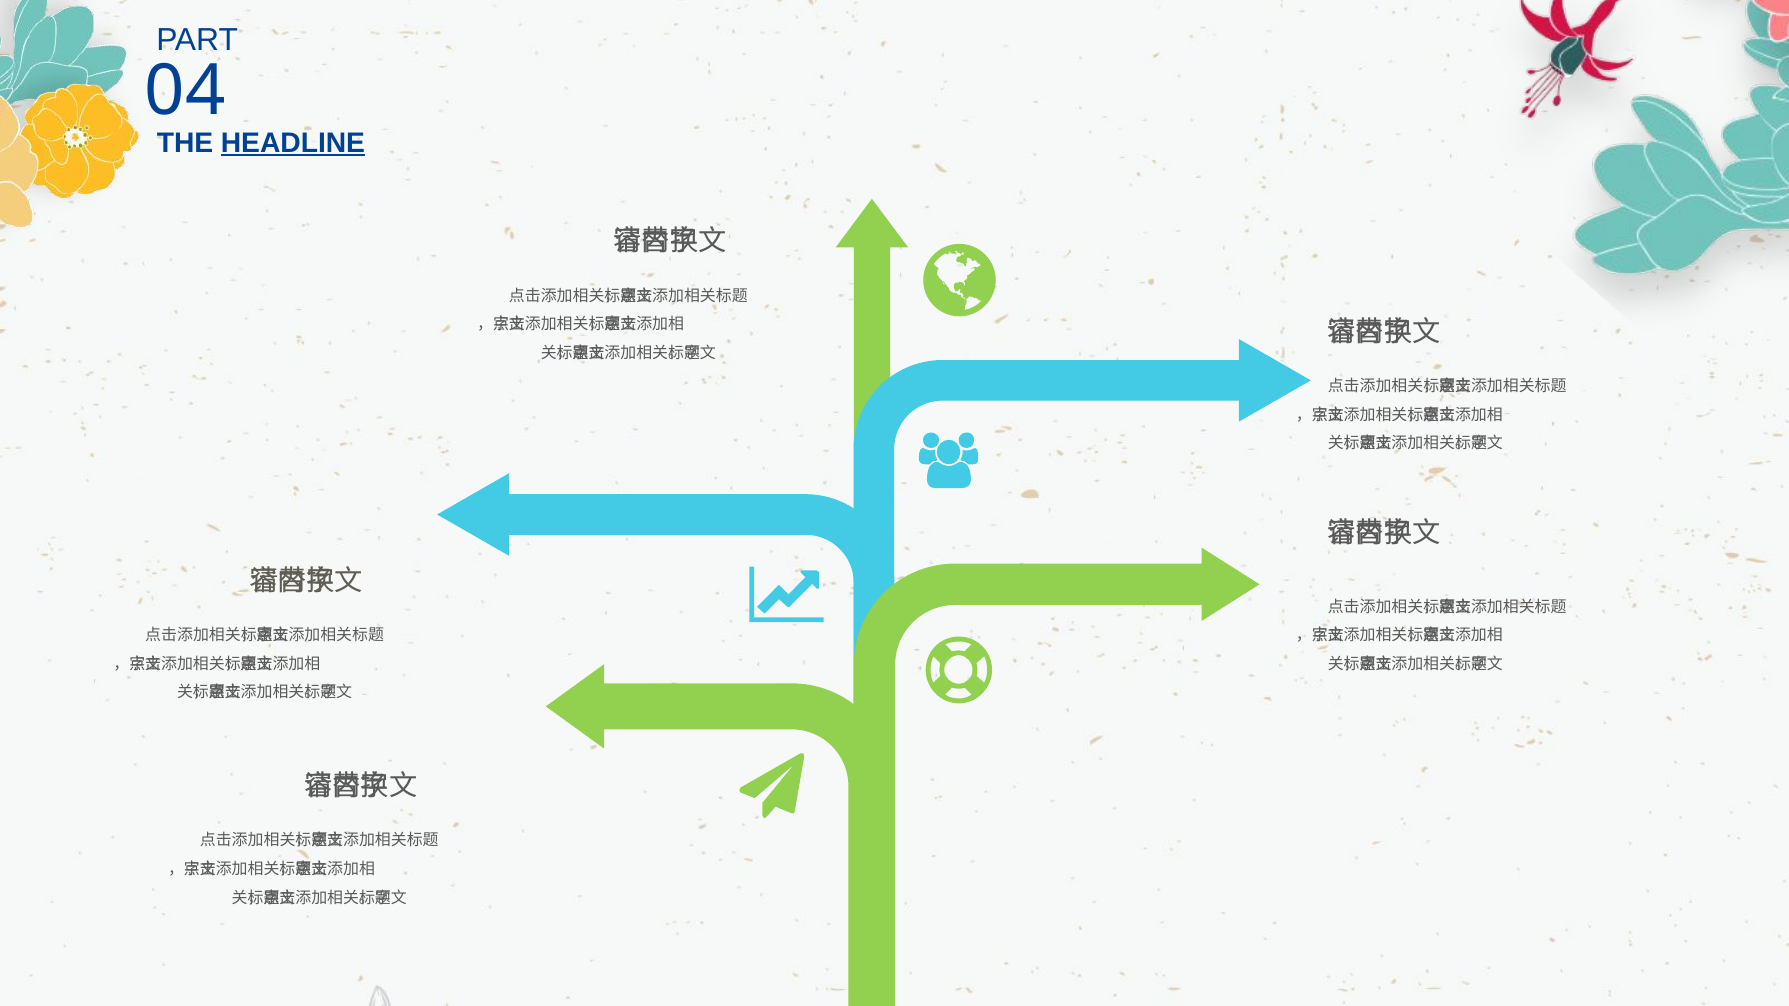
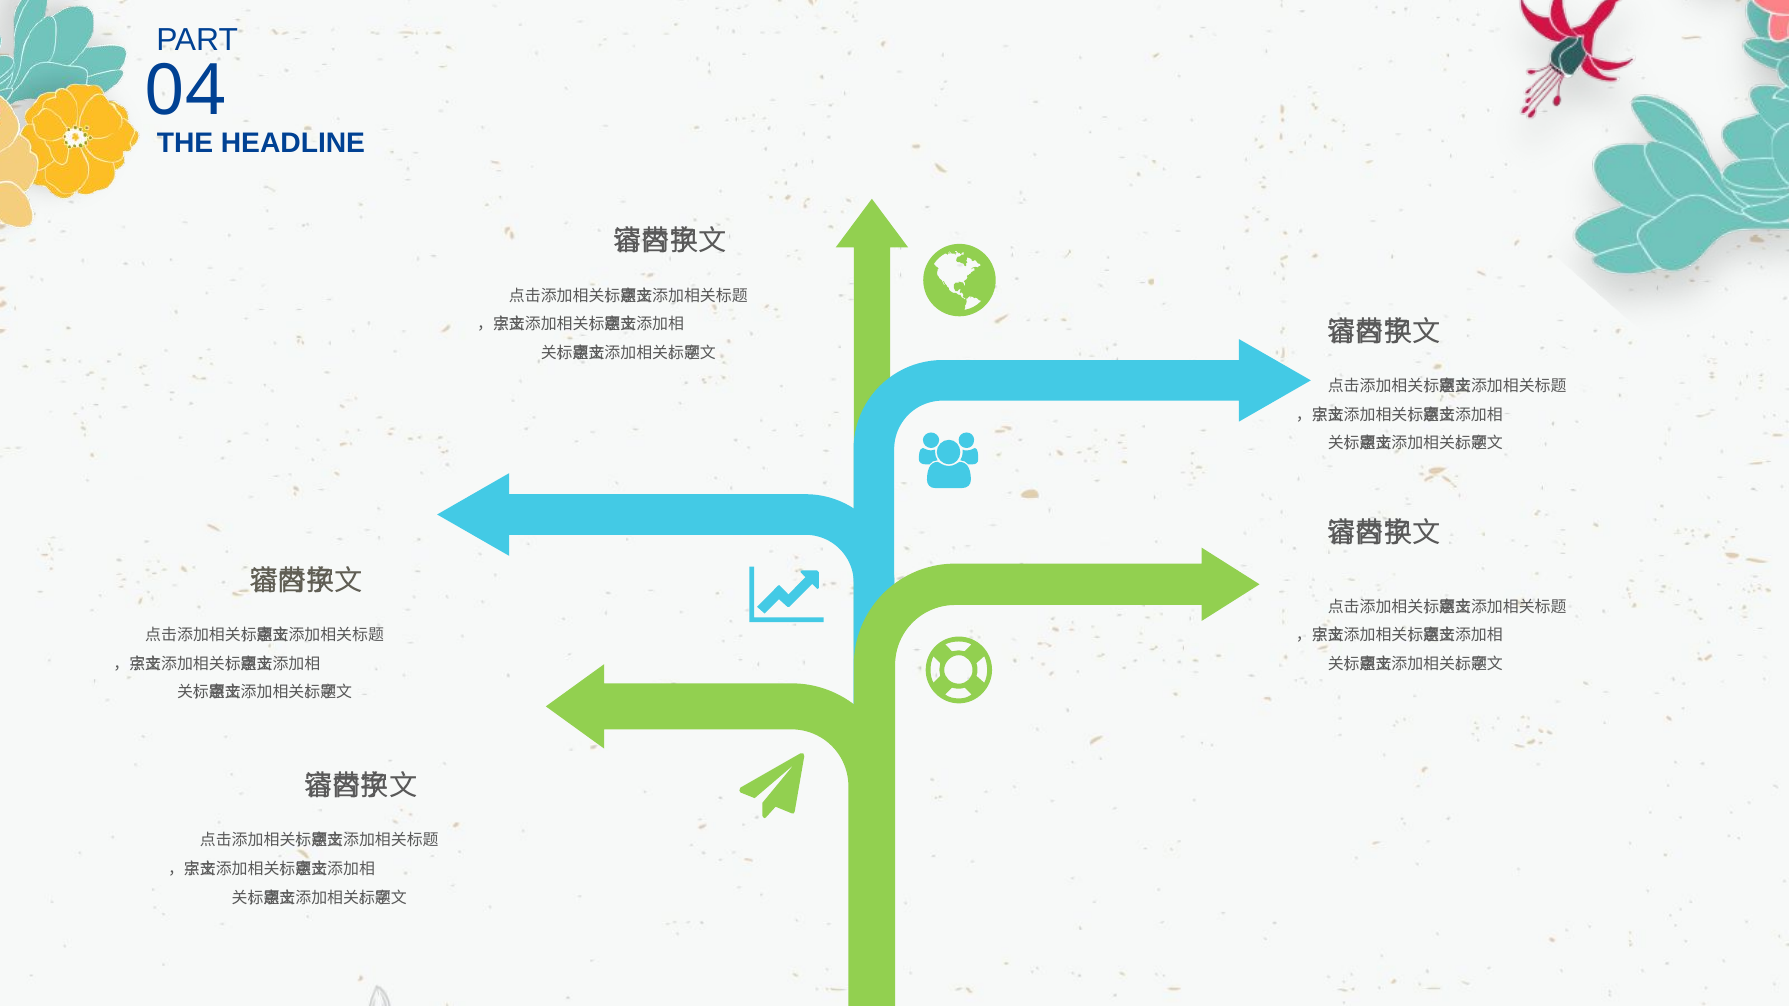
HEADLINE underline: present -> none
